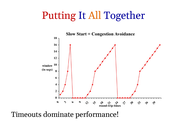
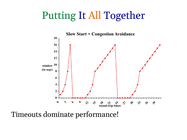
Putting colour: red -> green
